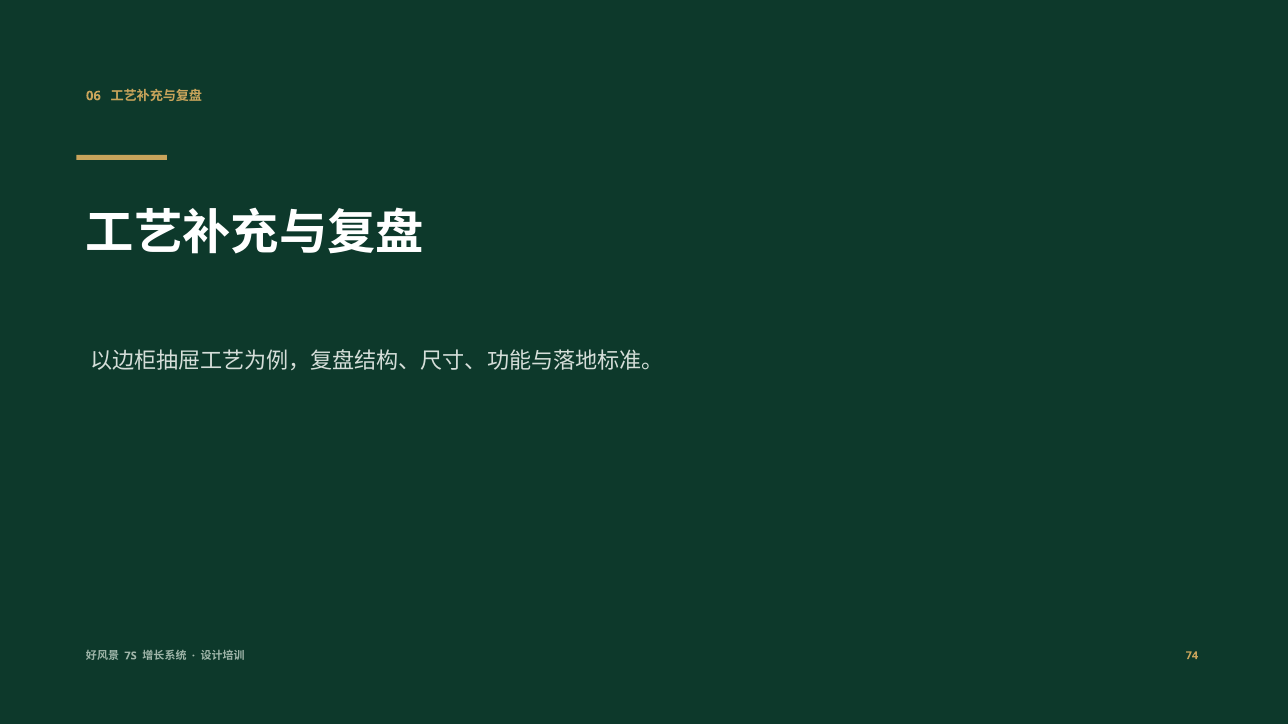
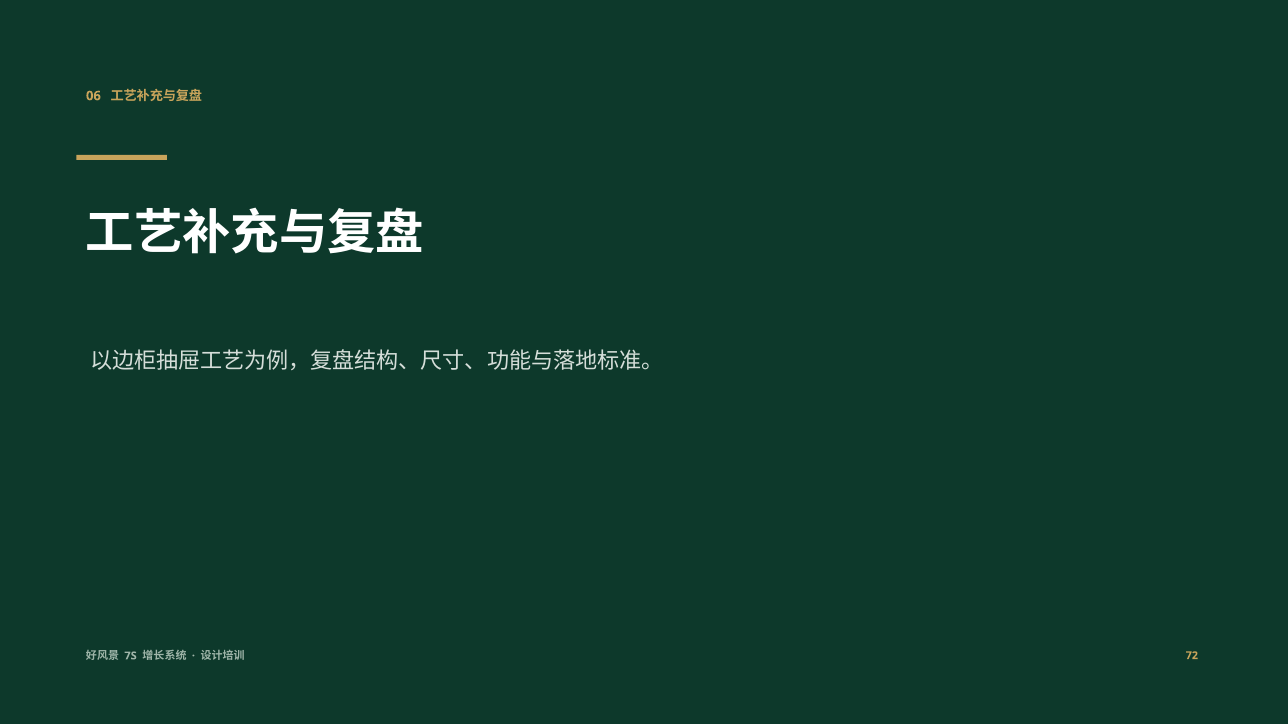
74: 74 -> 72
